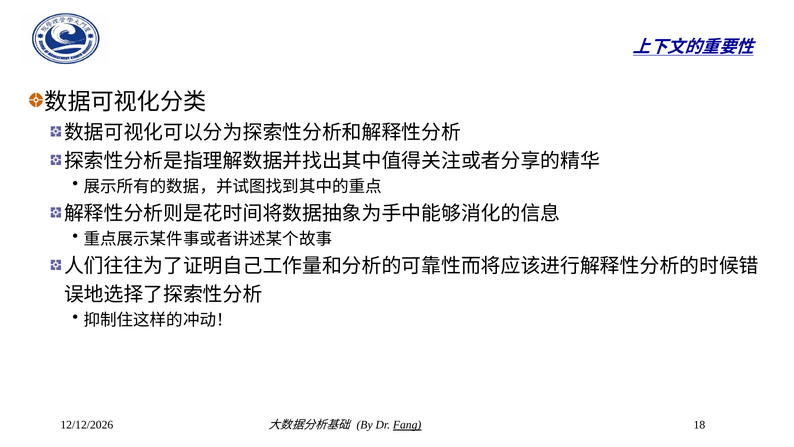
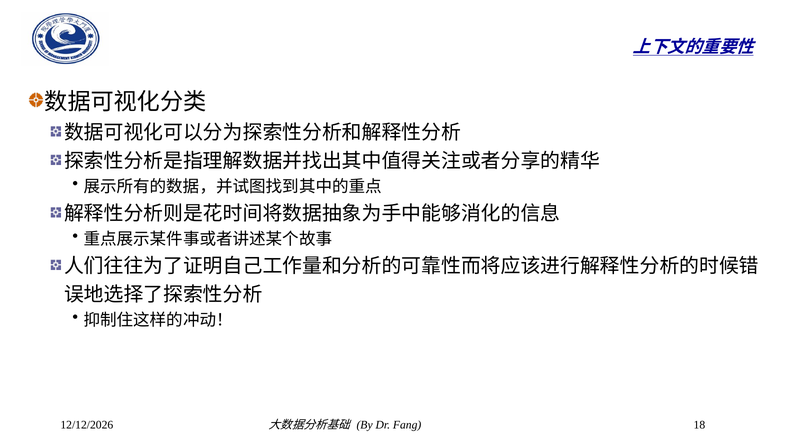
Fang underline: present -> none
